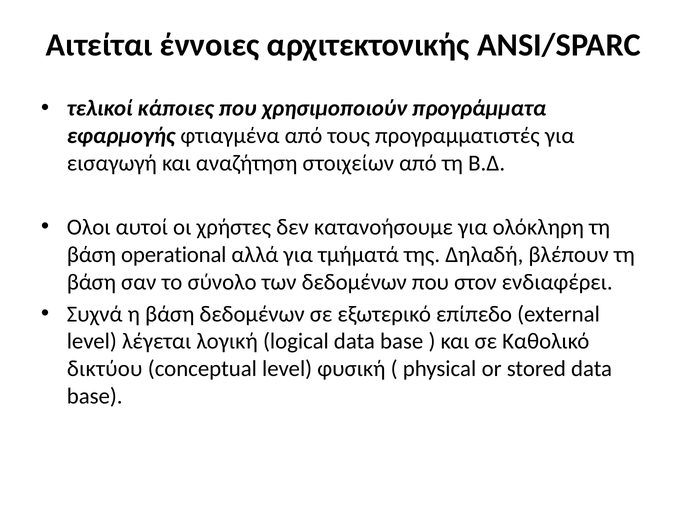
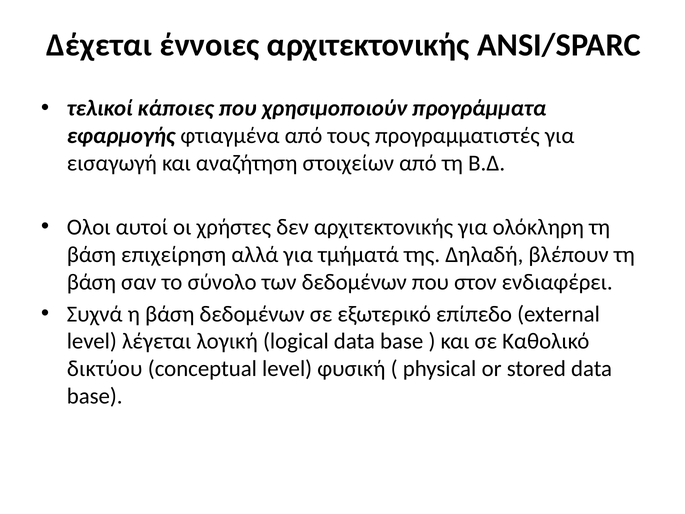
Αιτείται: Αιτείται -> Δέχεται
δεν κατανοήσουμε: κατανοήσουμε -> αρχιτεκτονικής
operational: operational -> επιχείρηση
